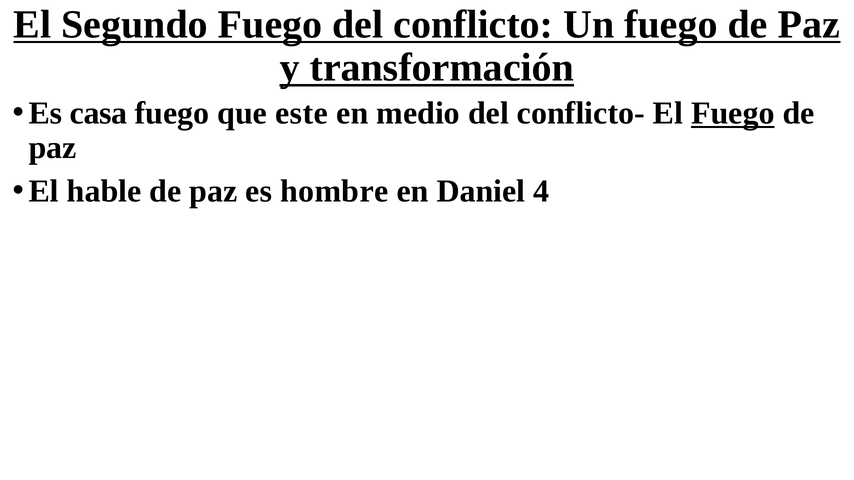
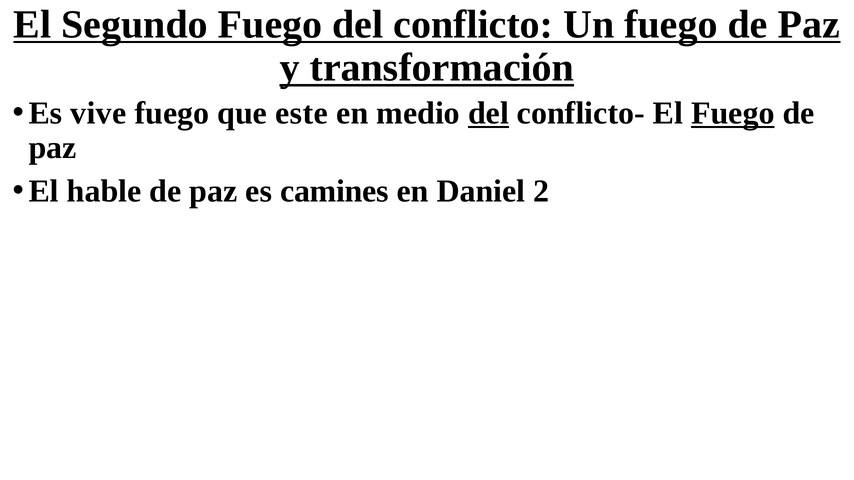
casa: casa -> vive
del at (488, 113) underline: none -> present
hombre: hombre -> camines
4: 4 -> 2
